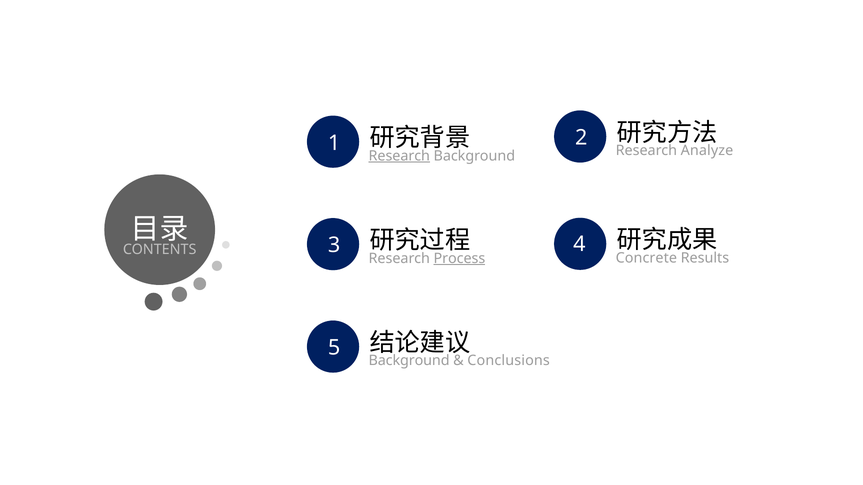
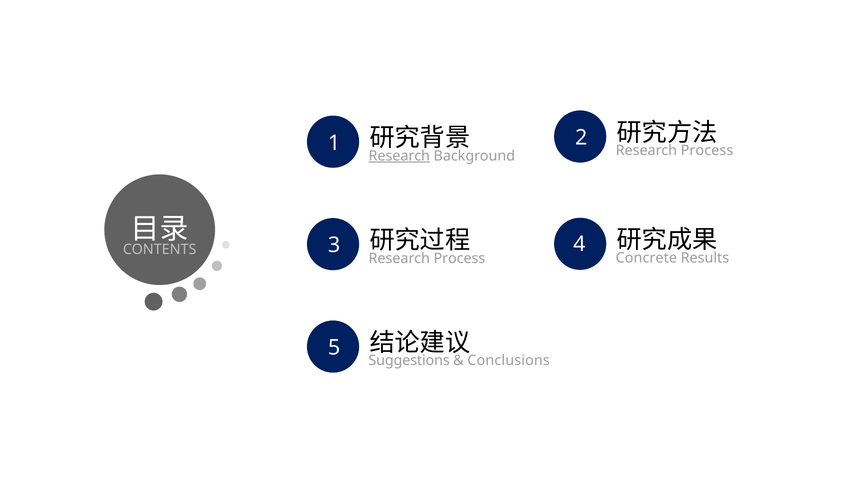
Analyze at (707, 151): Analyze -> Process
Process at (459, 259) underline: present -> none
Background at (409, 361): Background -> Suggestions
